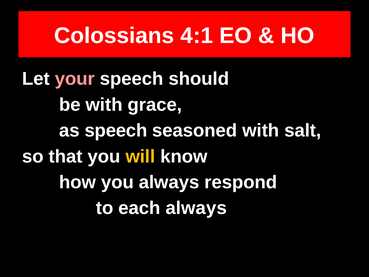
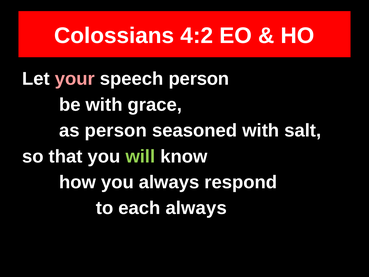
4:1: 4:1 -> 4:2
speech should: should -> person
as speech: speech -> person
will colour: yellow -> light green
